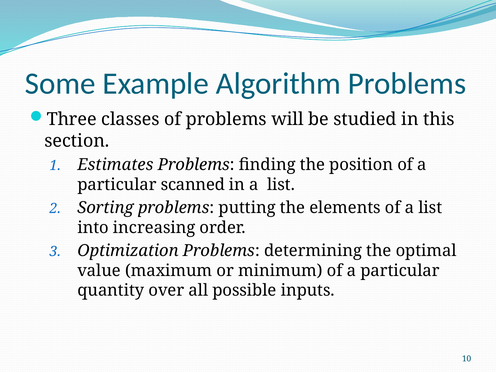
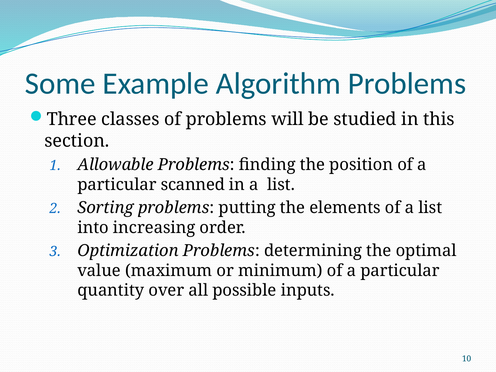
Estimates: Estimates -> Allowable
